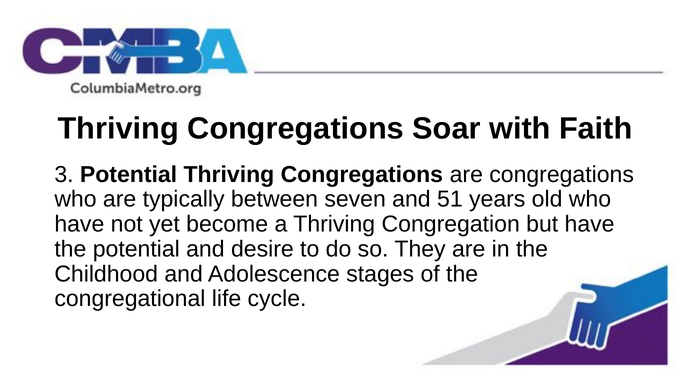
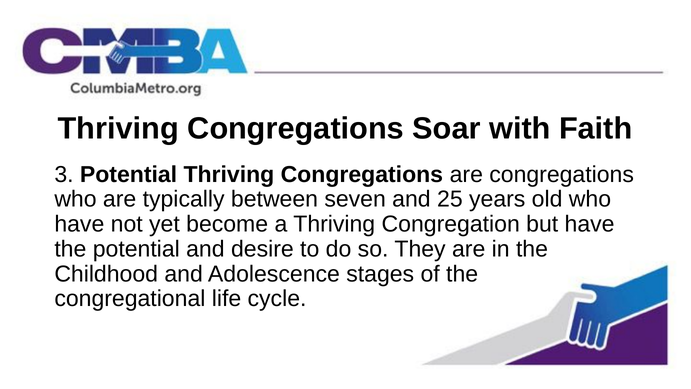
51: 51 -> 25
